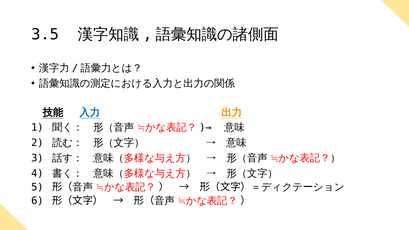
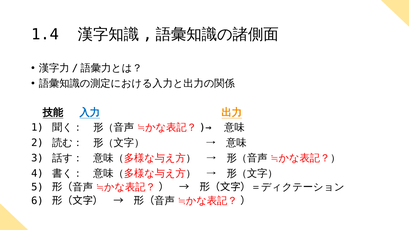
3.5: 3.5 -> 1.4
